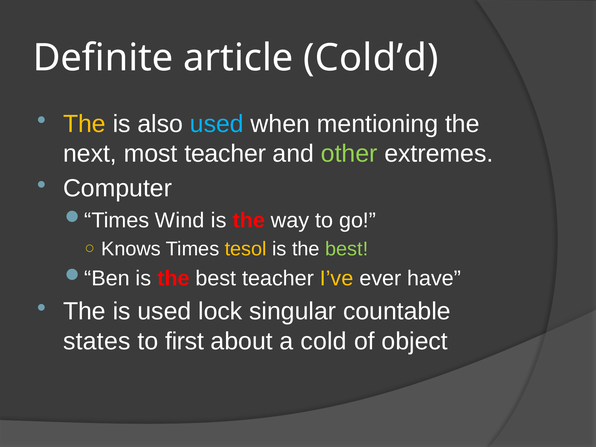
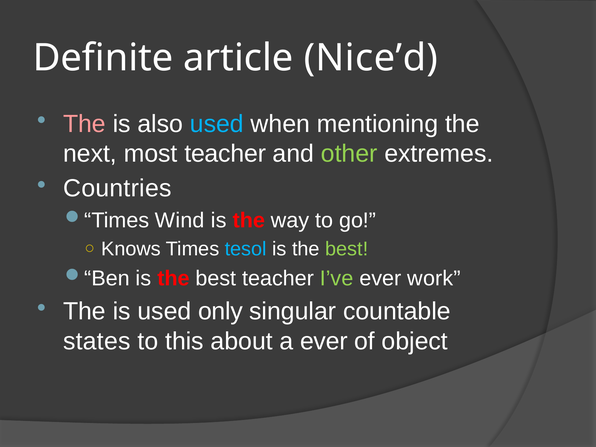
Cold’d: Cold’d -> Nice’d
The at (84, 124) colour: yellow -> pink
Computer: Computer -> Countries
tesol colour: yellow -> light blue
I’ve colour: yellow -> light green
have: have -> work
lock: lock -> only
first: first -> this
a cold: cold -> ever
